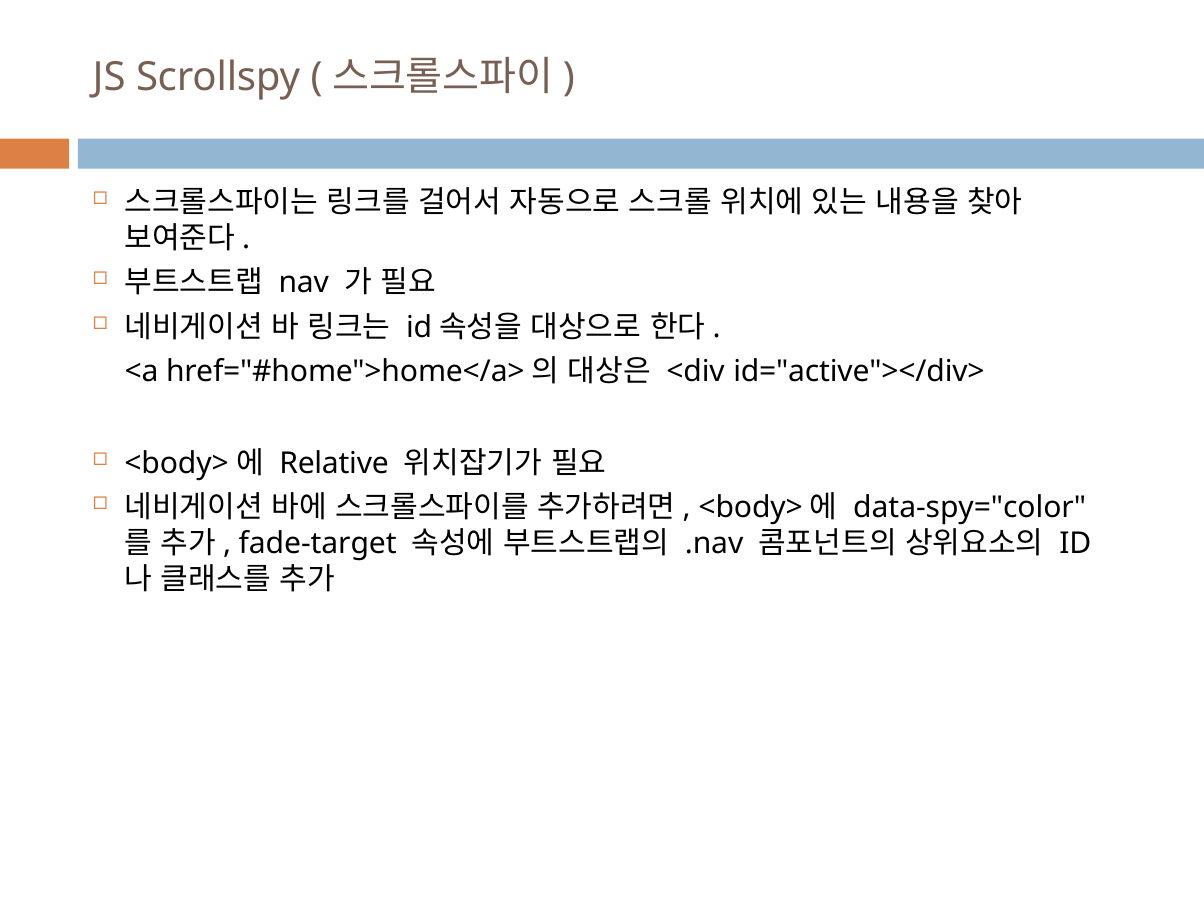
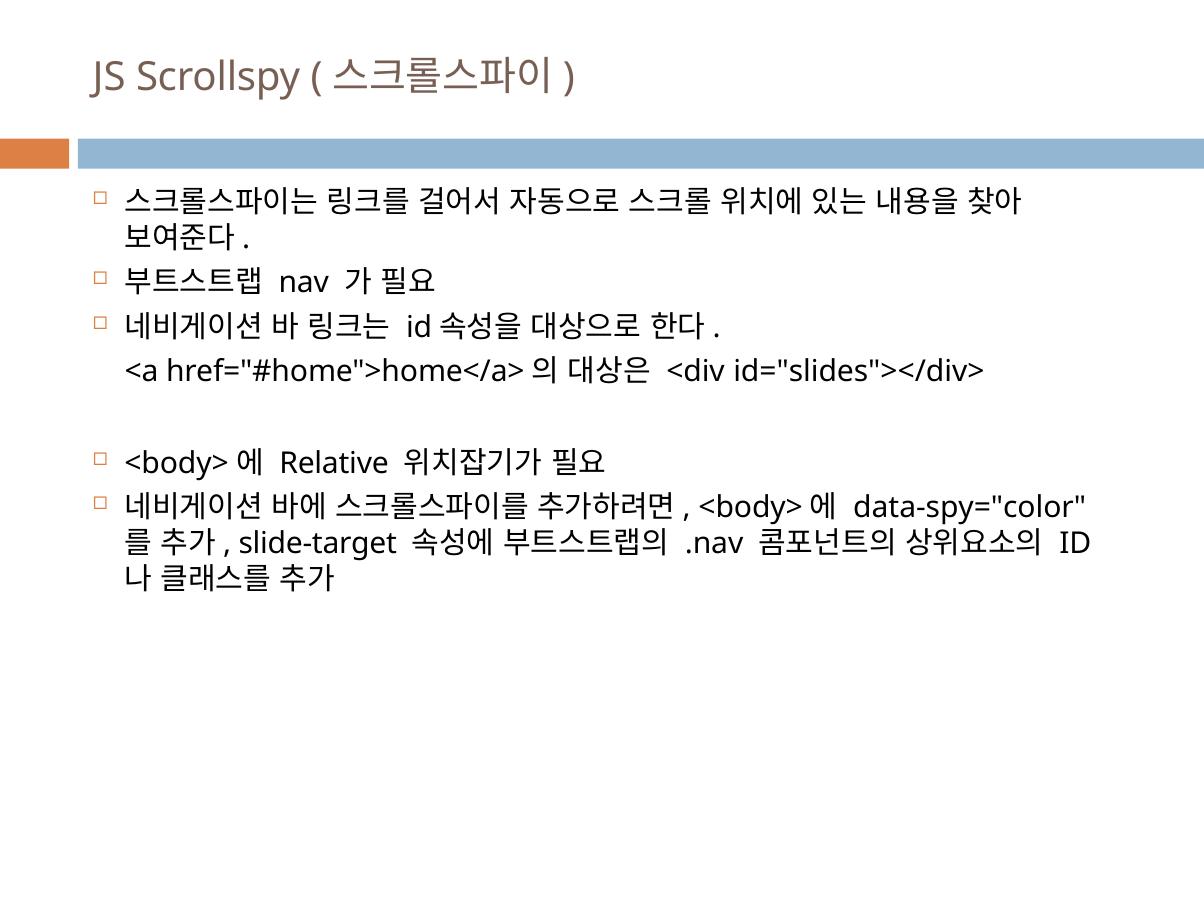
id="active"></div>: id="active"></div> -> id="slides"></div>
fade-target: fade-target -> slide-target
